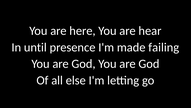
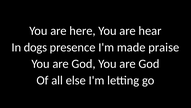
until: until -> dogs
failing: failing -> praise
